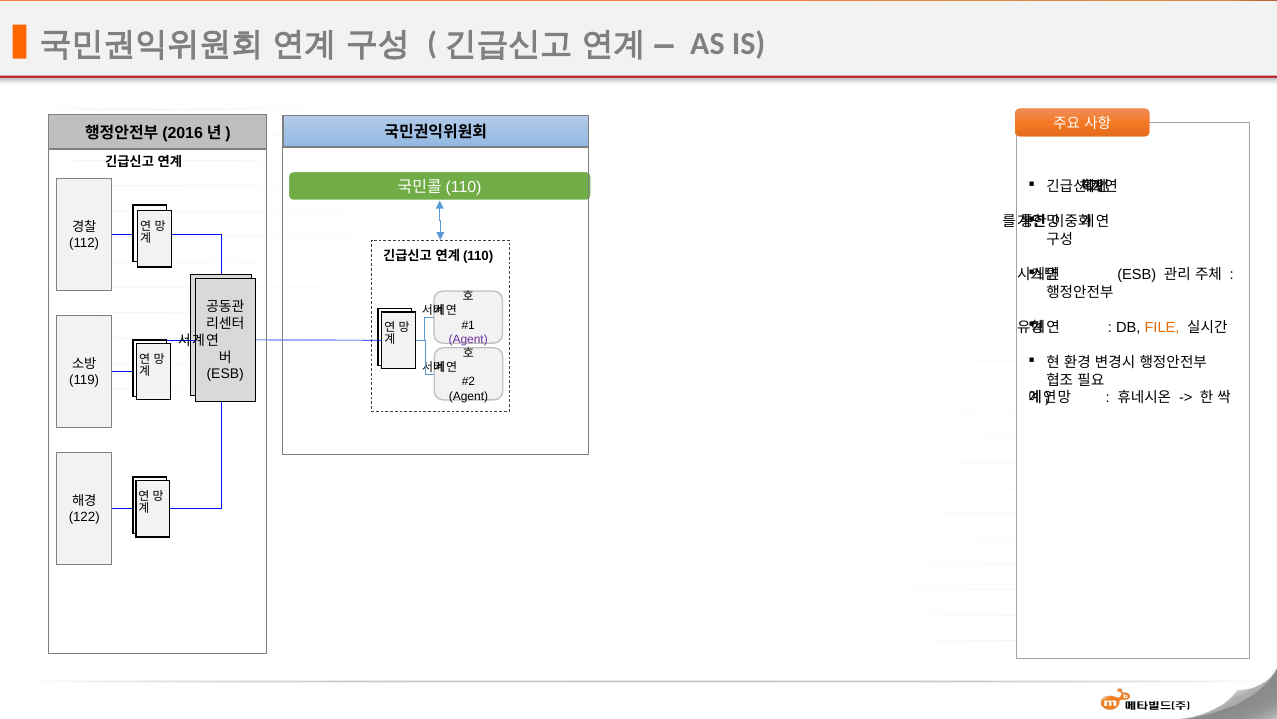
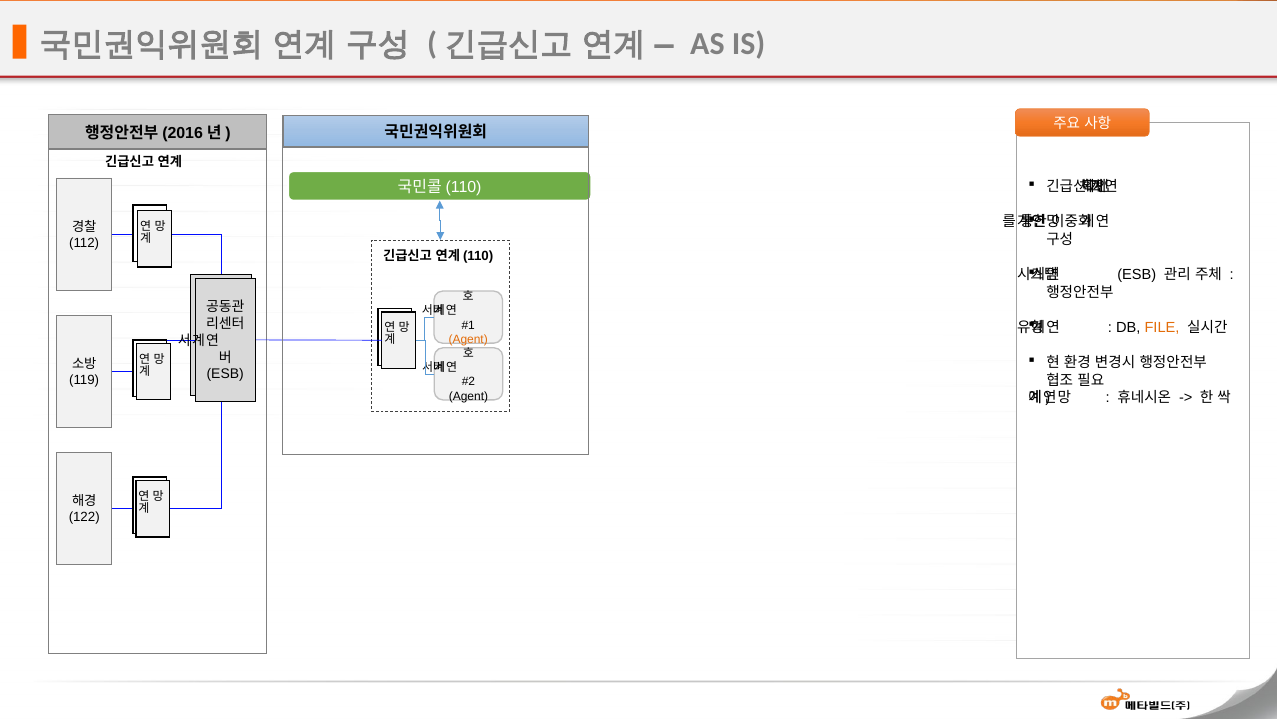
Agent at (468, 339) colour: purple -> orange
